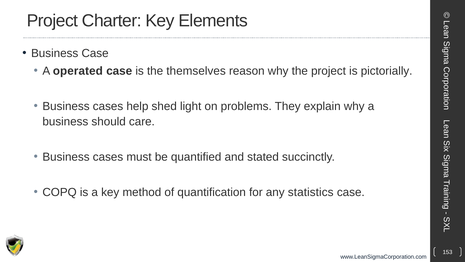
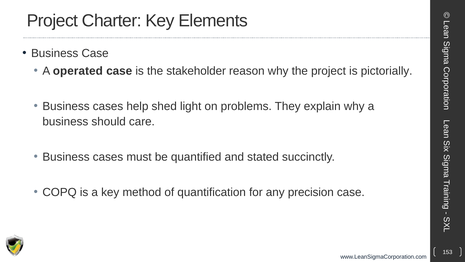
themselves: themselves -> stakeholder
statistics: statistics -> precision
